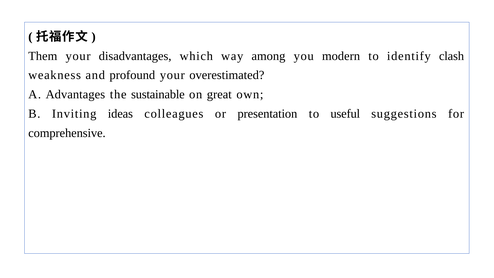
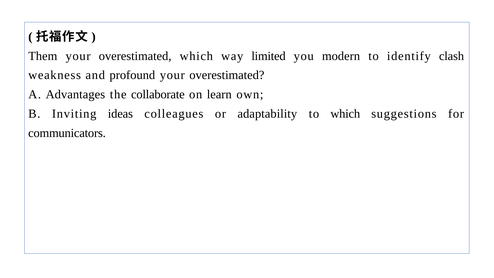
disadvantages at (135, 56): disadvantages -> overestimated
among: among -> limited
sustainable: sustainable -> collaborate
great: great -> learn
presentation: presentation -> adaptability
to useful: useful -> which
comprehensive: comprehensive -> communicators
